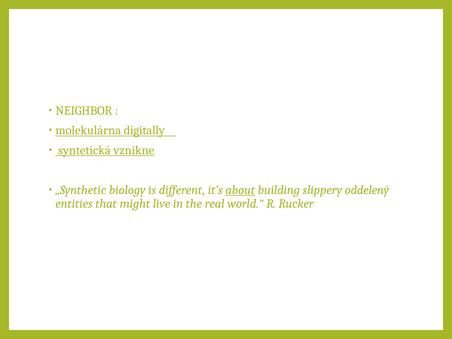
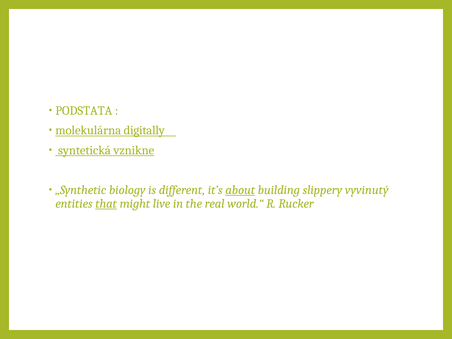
NEIGHBOR: NEIGHBOR -> PODSTATA
oddelený: oddelený -> vyvinutý
that underline: none -> present
